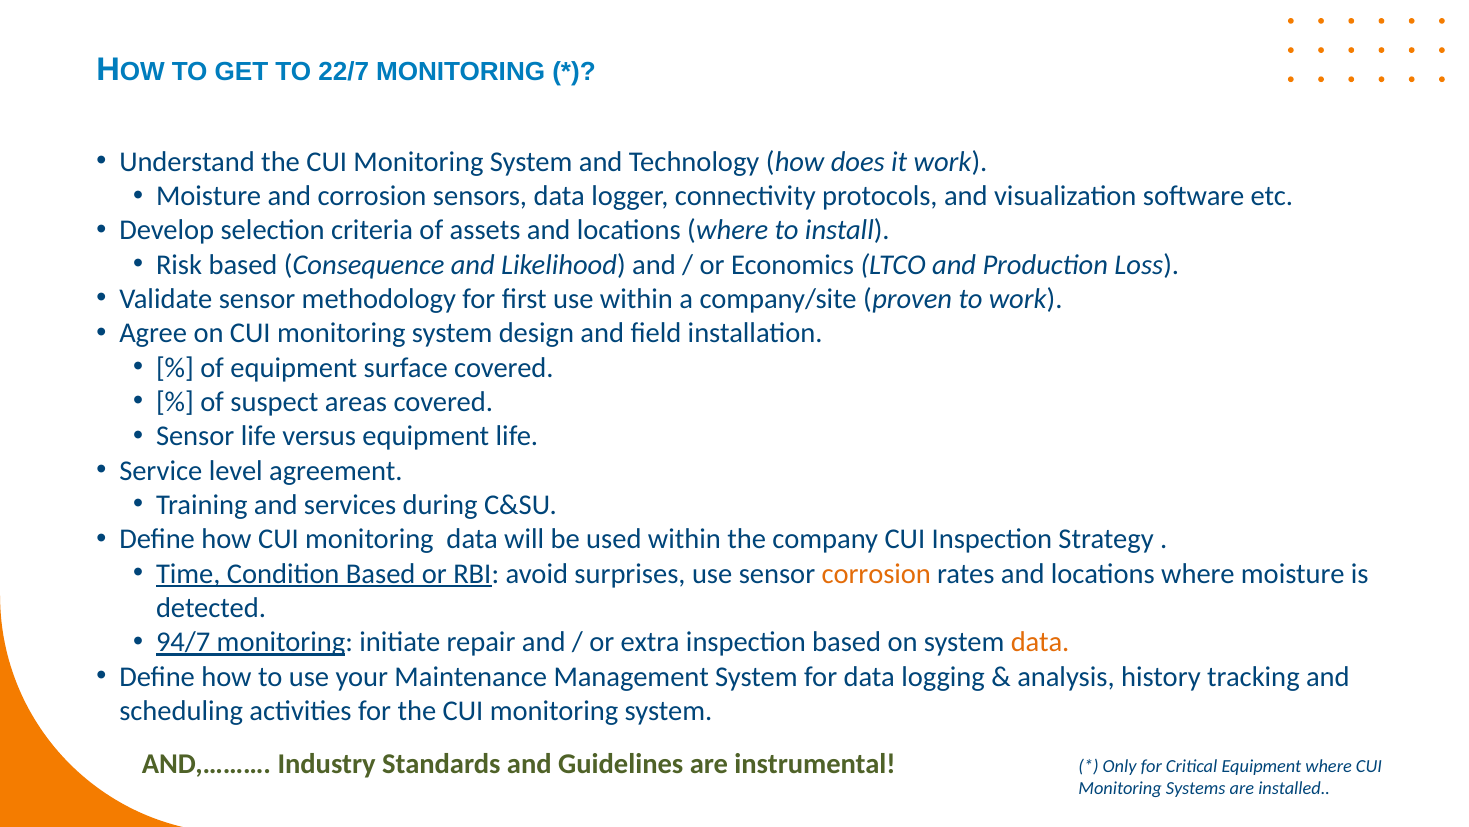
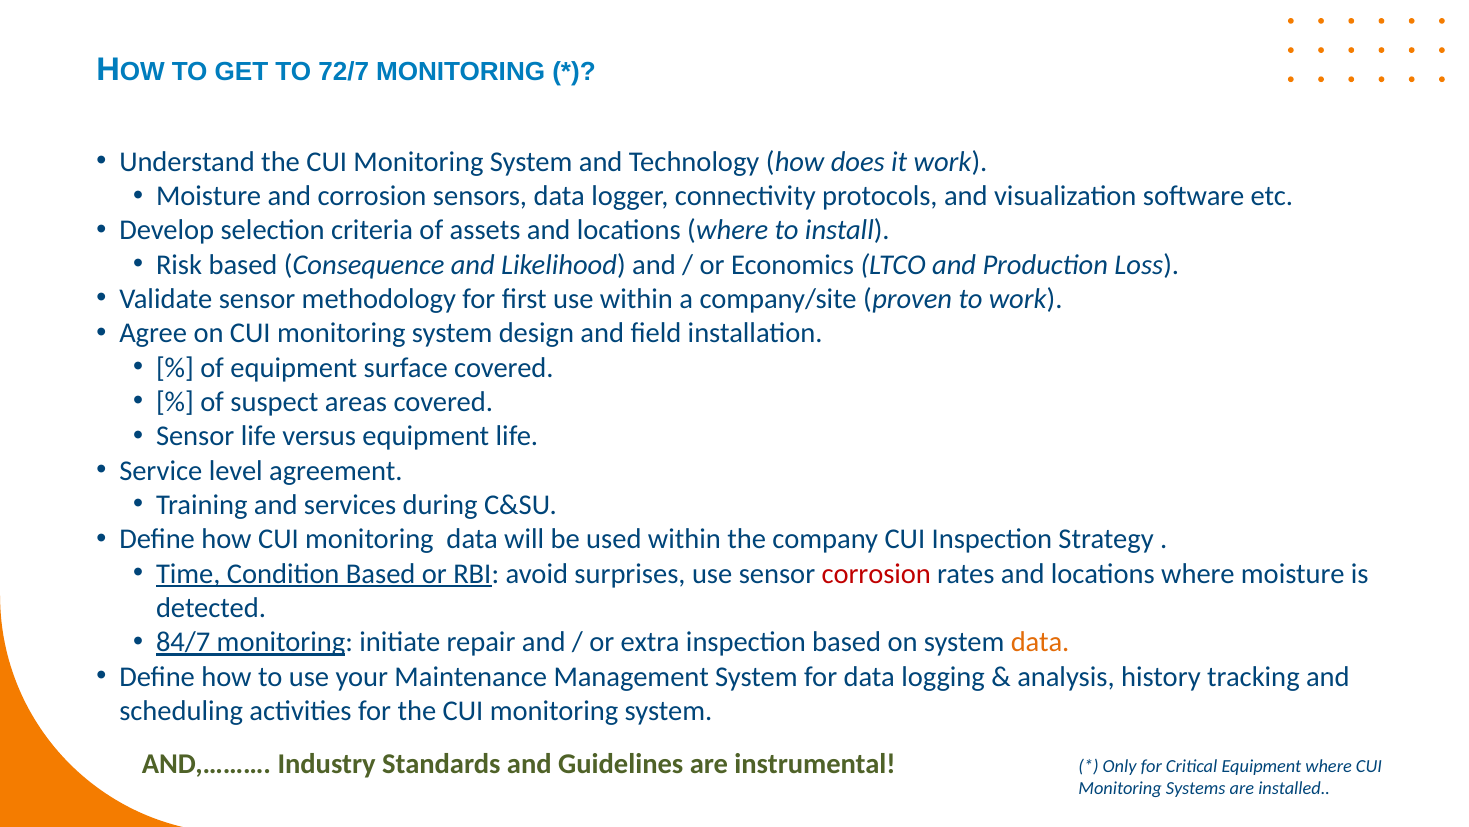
22/7: 22/7 -> 72/7
corrosion at (876, 573) colour: orange -> red
94/7: 94/7 -> 84/7
